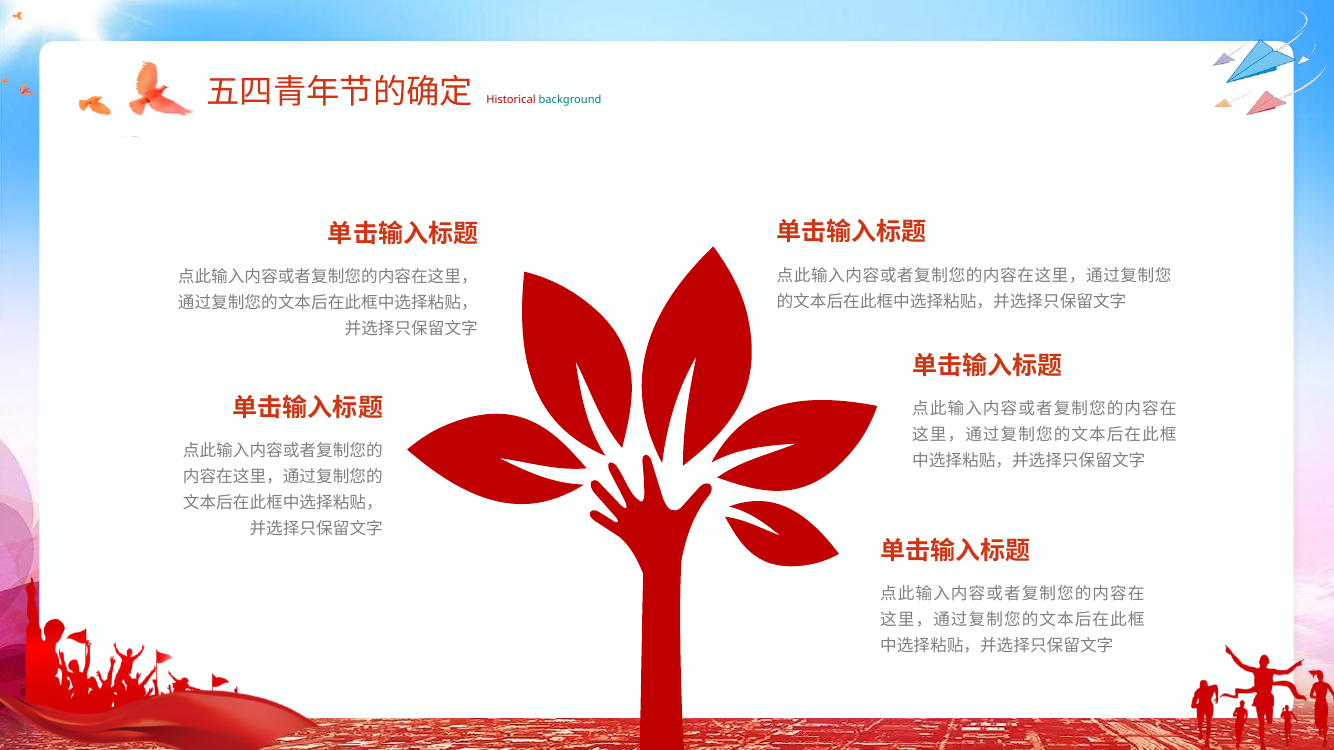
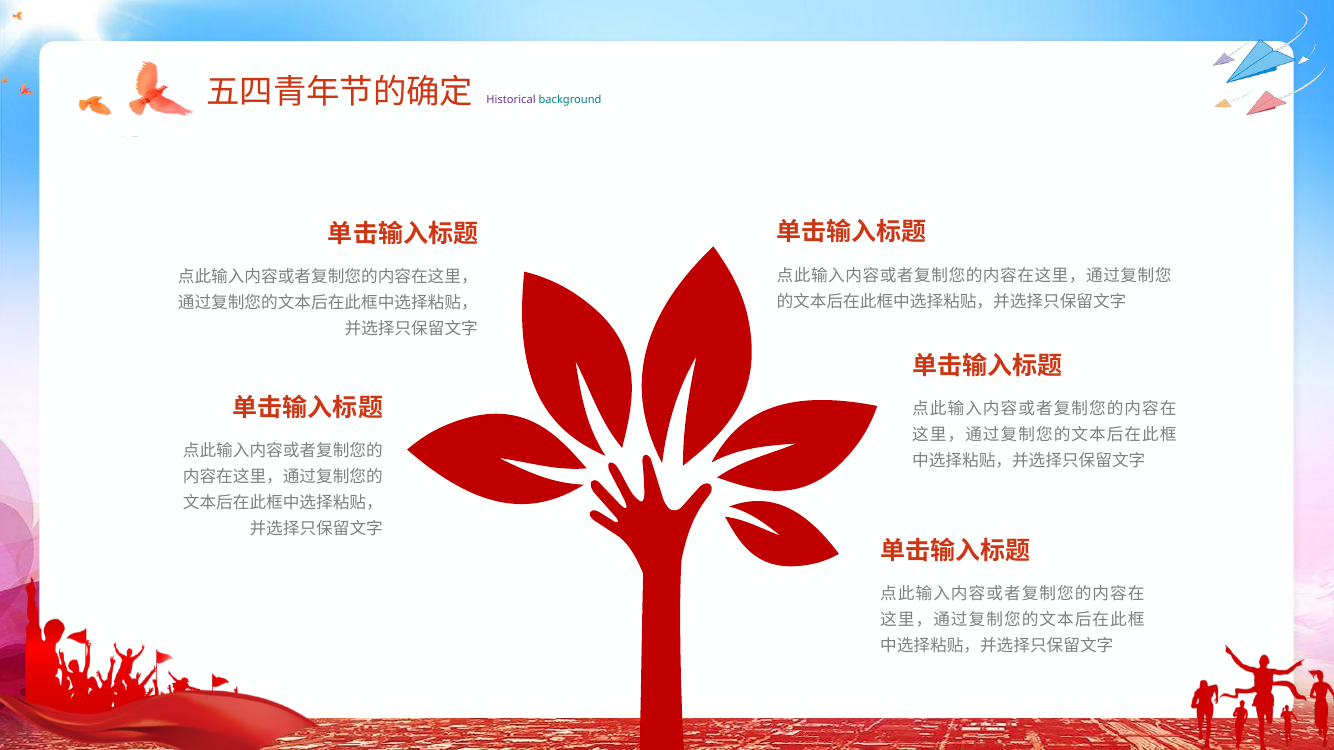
Historical colour: red -> purple
